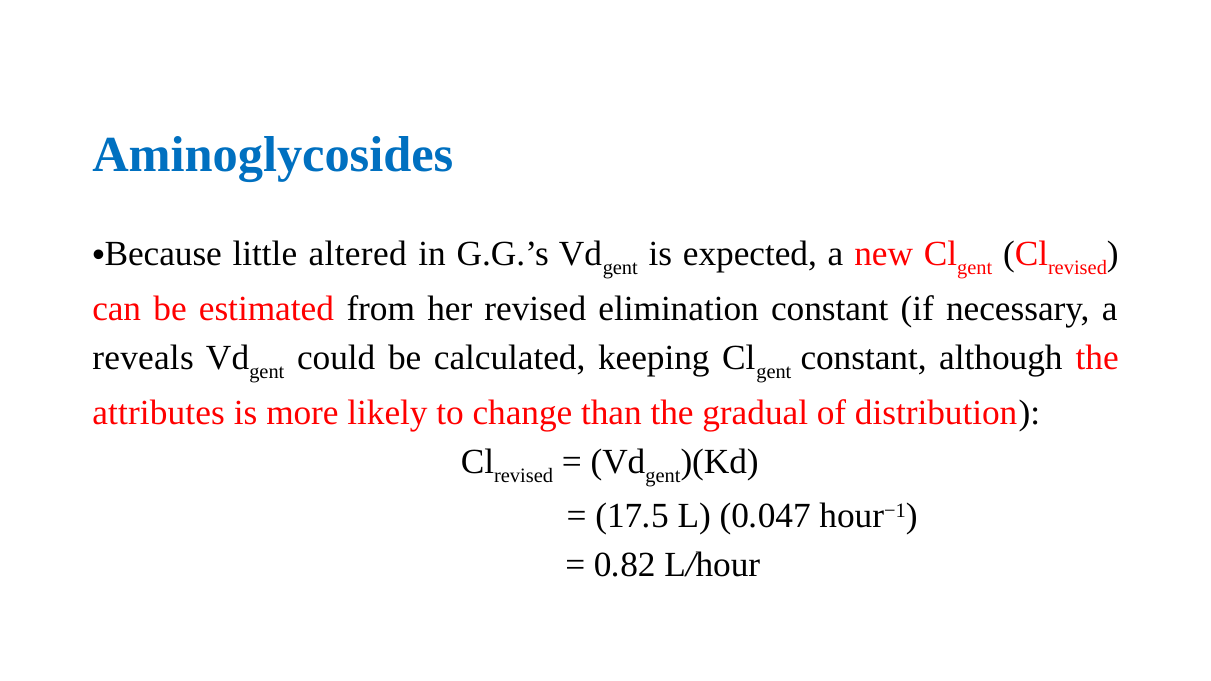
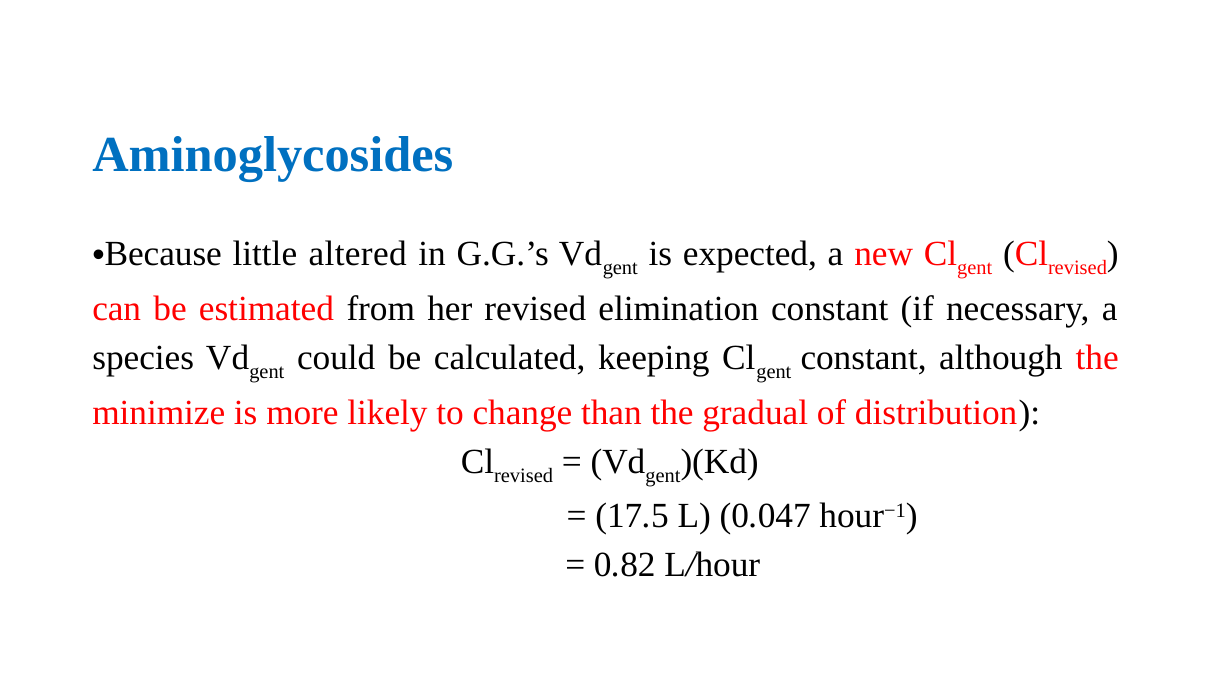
reveals: reveals -> species
attributes: attributes -> minimize
